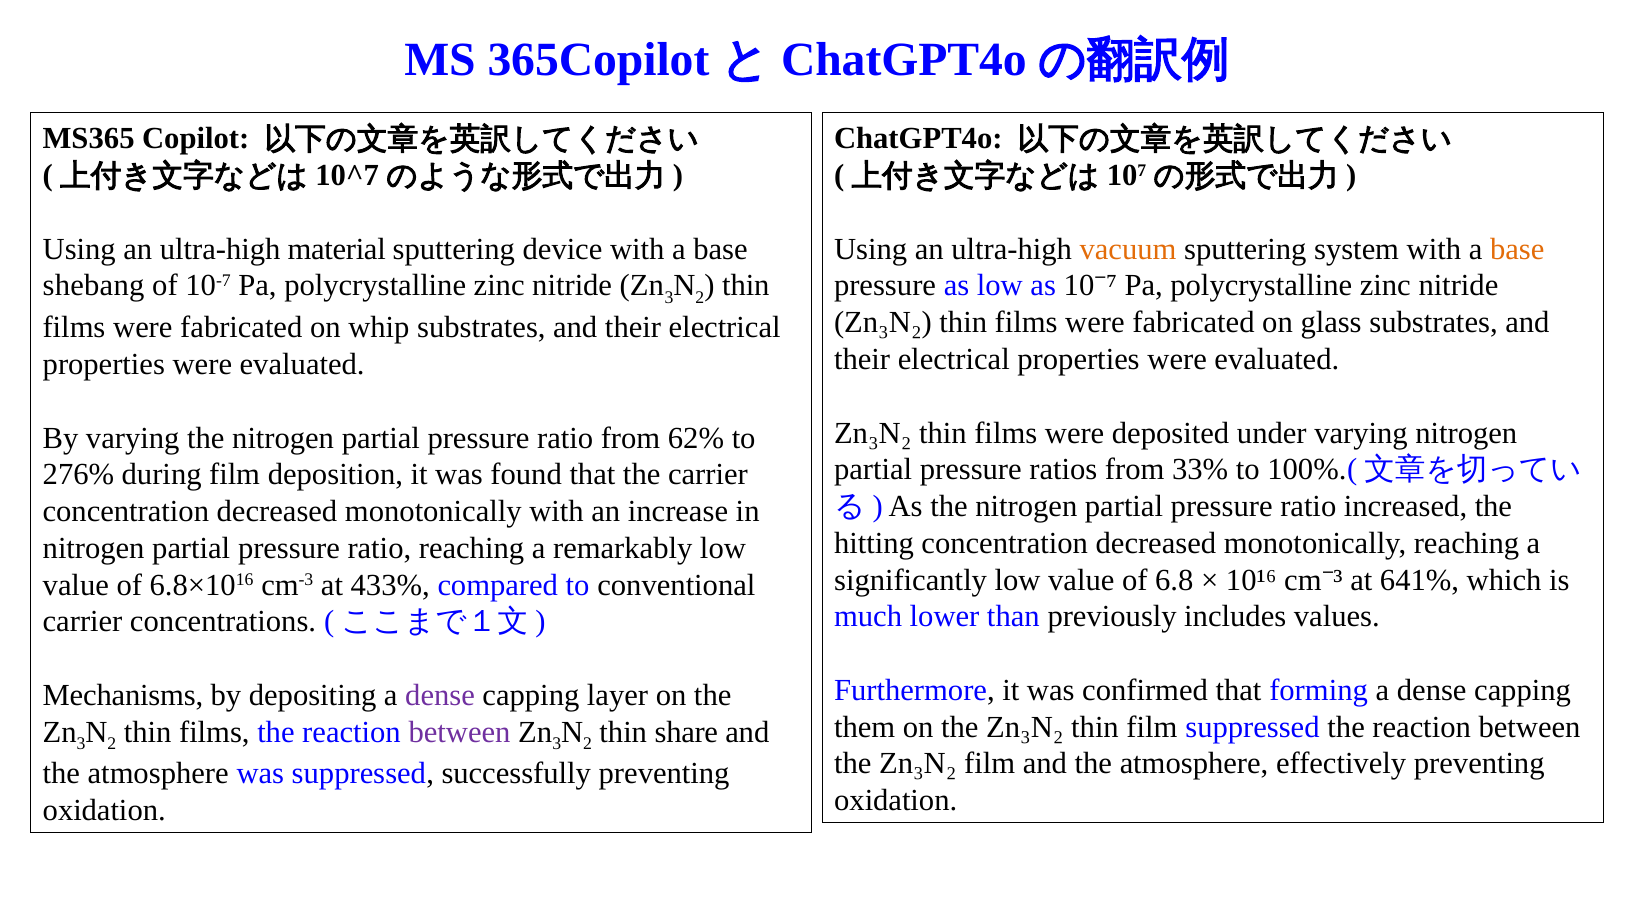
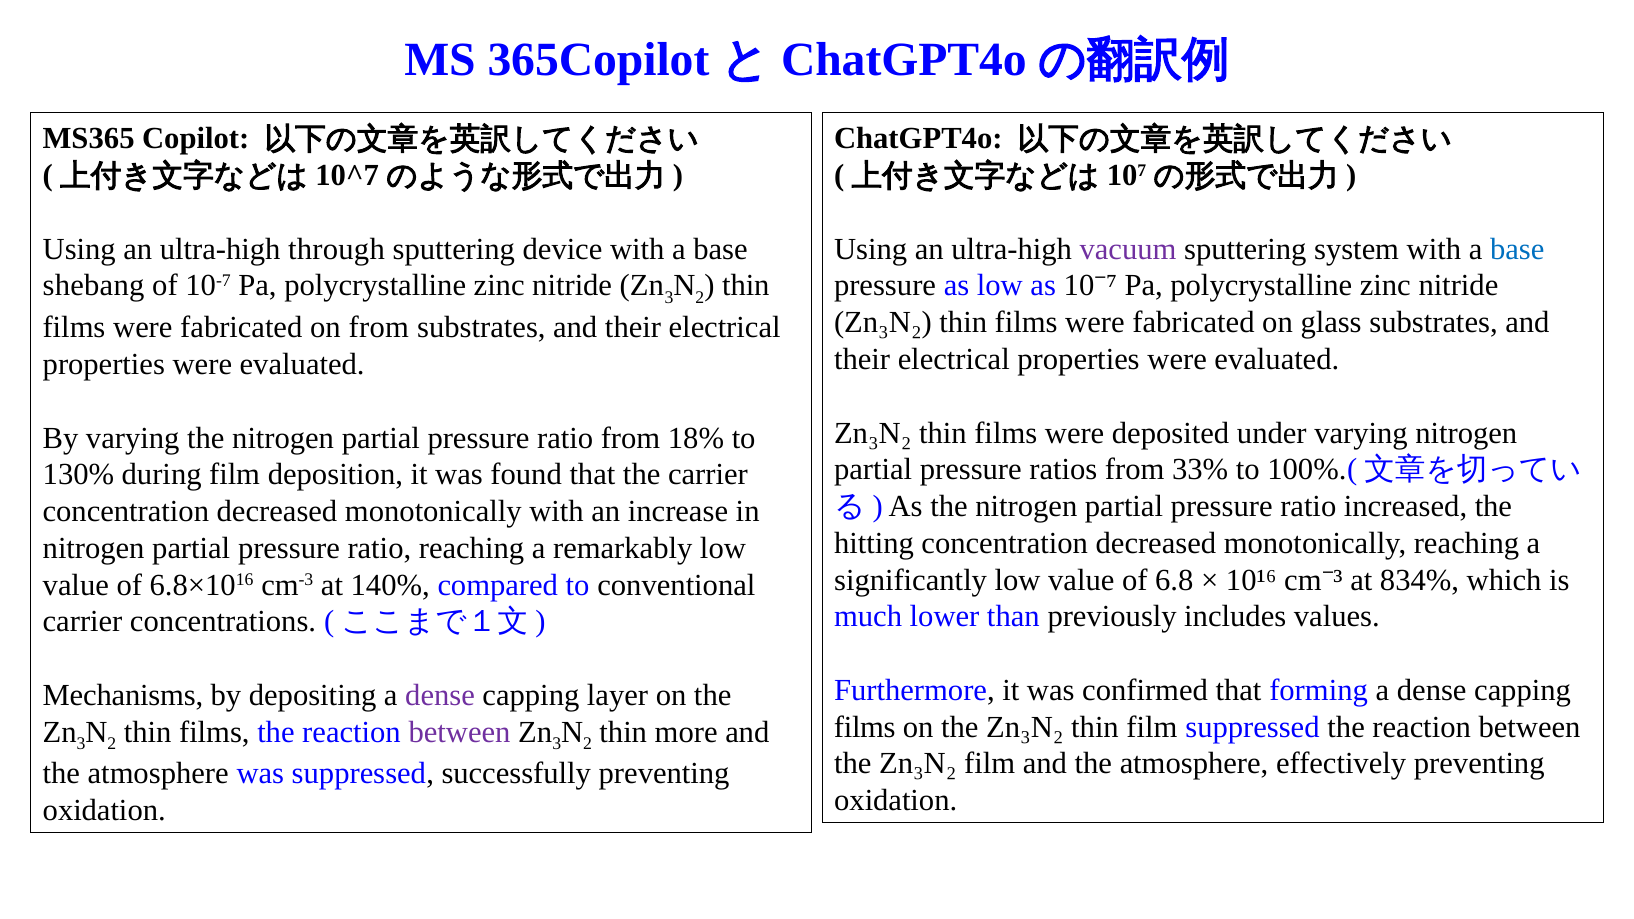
material: material -> through
vacuum colour: orange -> purple
base at (1517, 249) colour: orange -> blue
on whip: whip -> from
62%: 62% -> 18%
276%: 276% -> 130%
641%: 641% -> 834%
433%: 433% -> 140%
them at (865, 727): them -> films
share: share -> more
